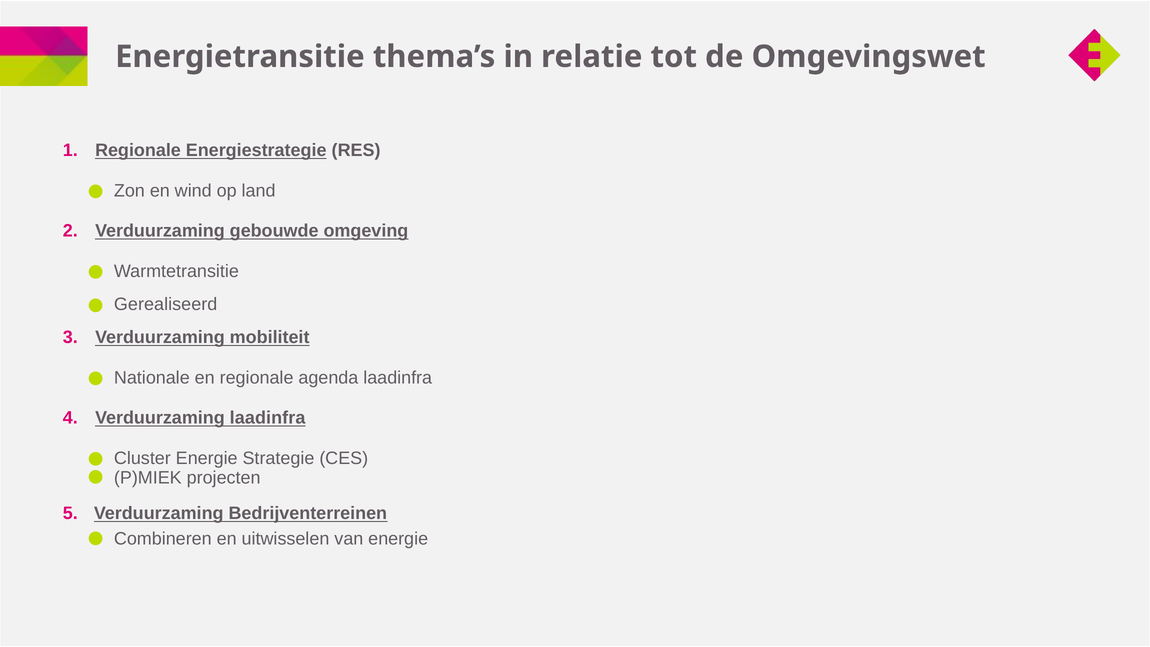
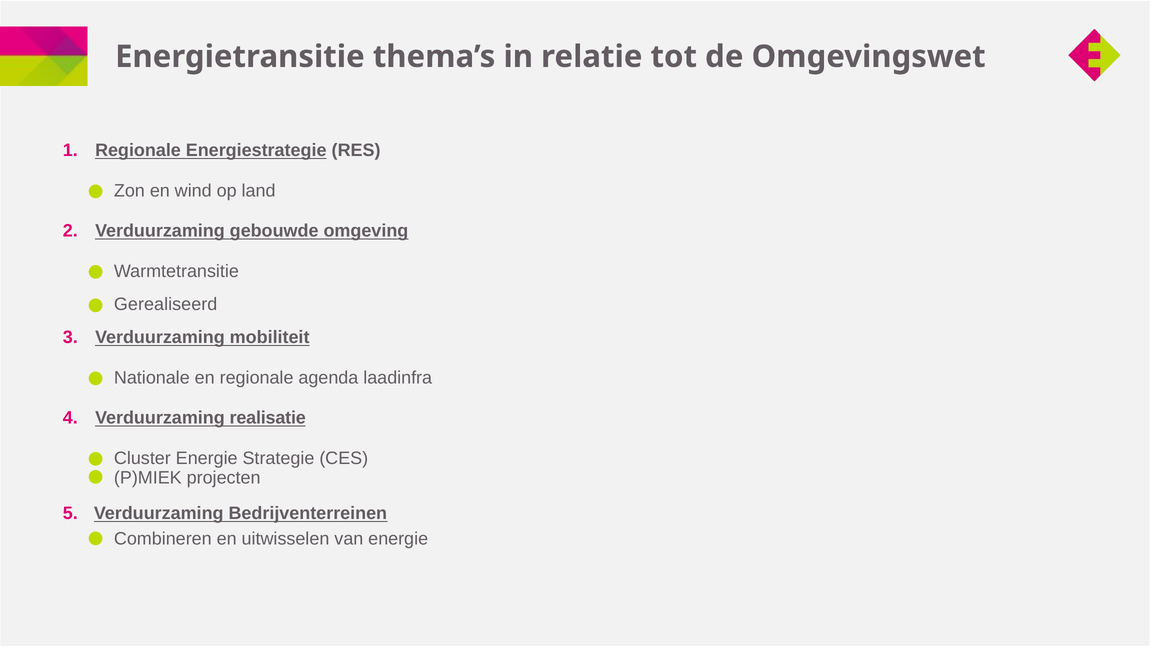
Verduurzaming laadinfra: laadinfra -> realisatie
